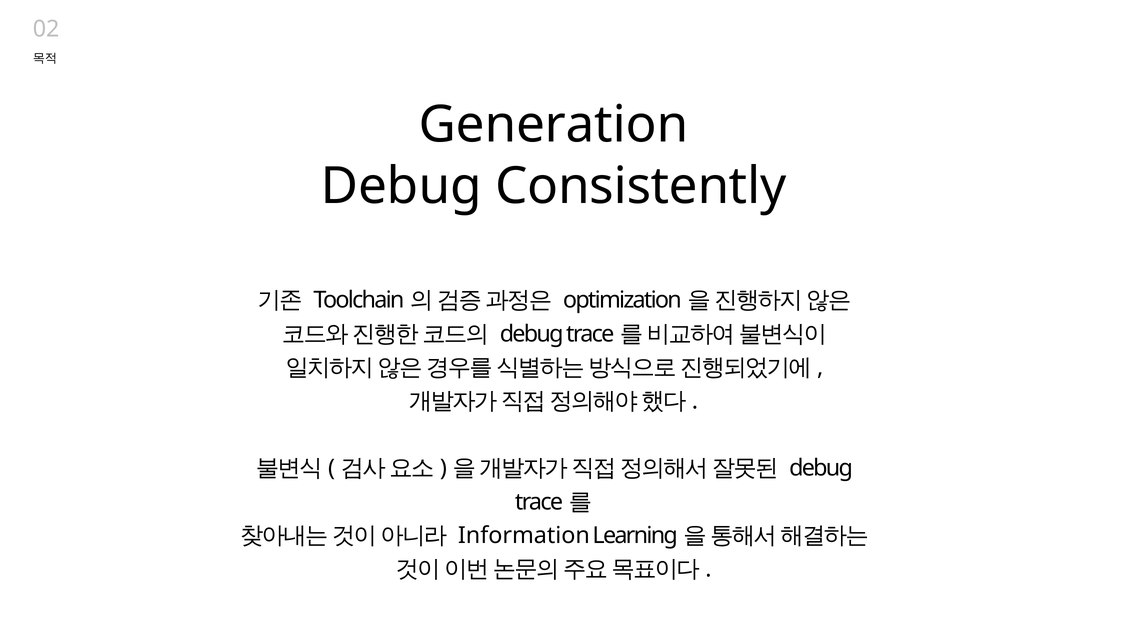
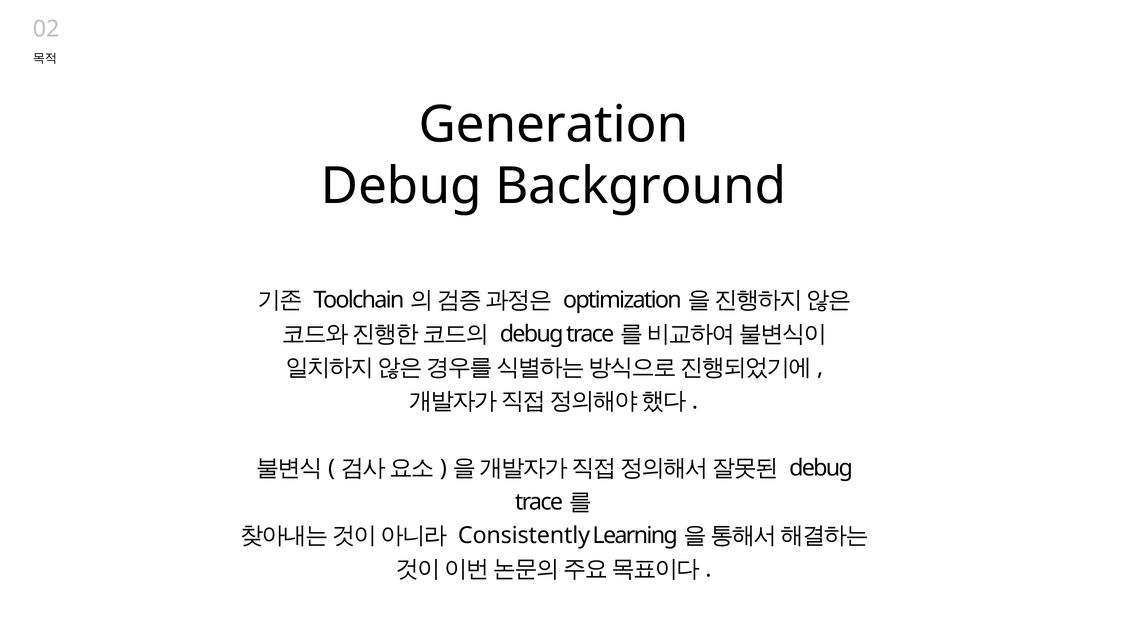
Consistently: Consistently -> Background
Information: Information -> Consistently
